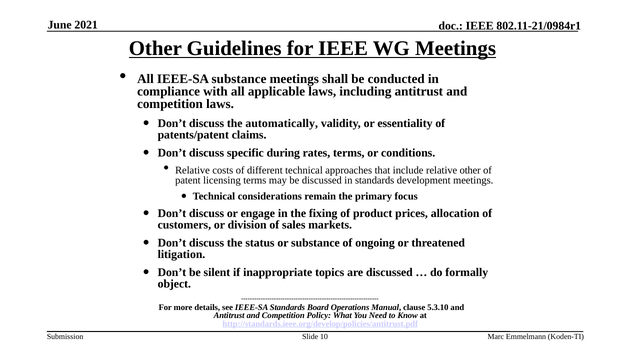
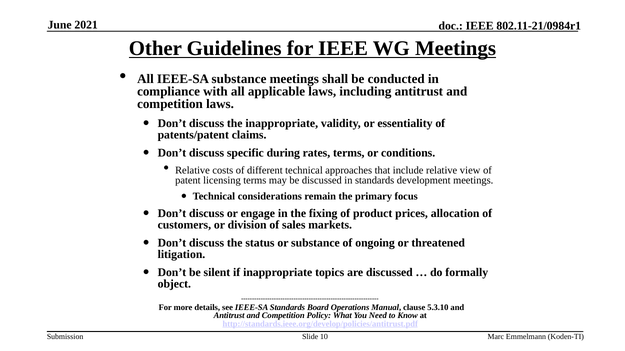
the automatically: automatically -> inappropriate
relative other: other -> view
